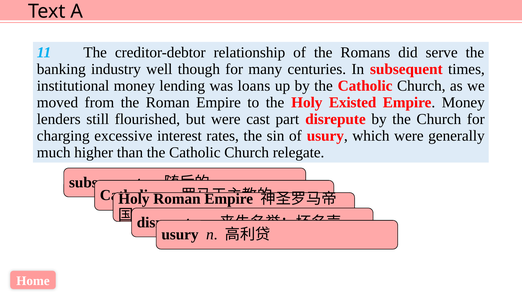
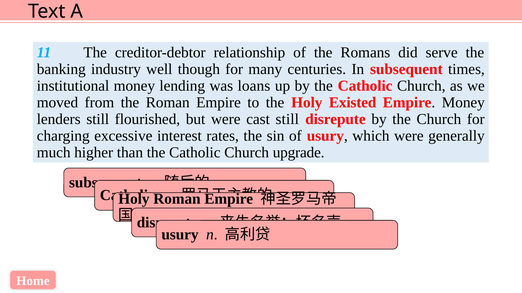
cast part: part -> still
relegate: relegate -> upgrade
